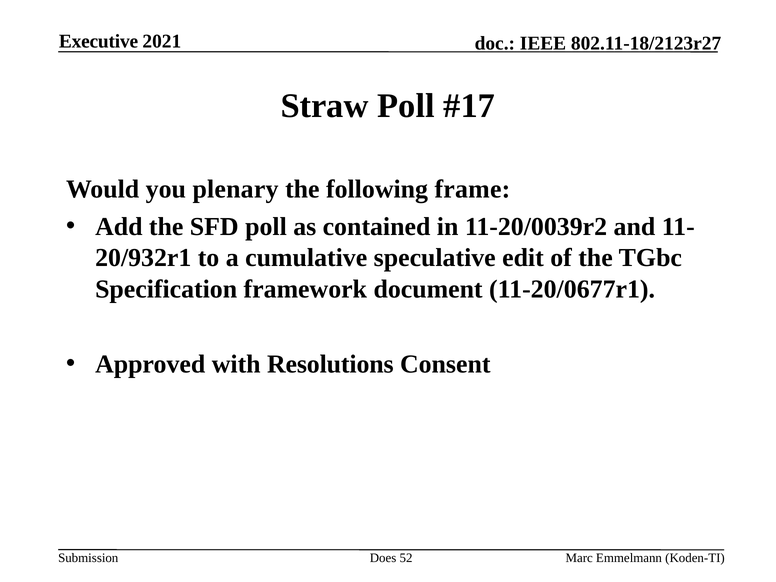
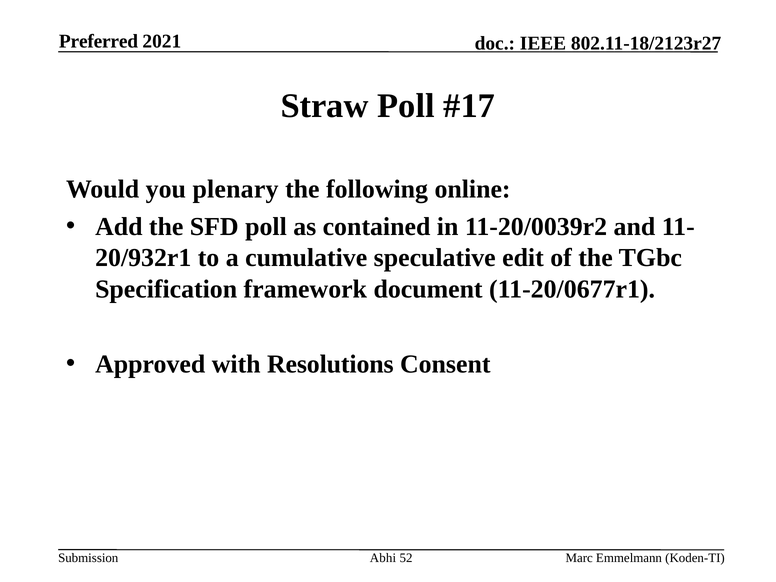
Executive: Executive -> Preferred
frame: frame -> online
Does: Does -> Abhi
